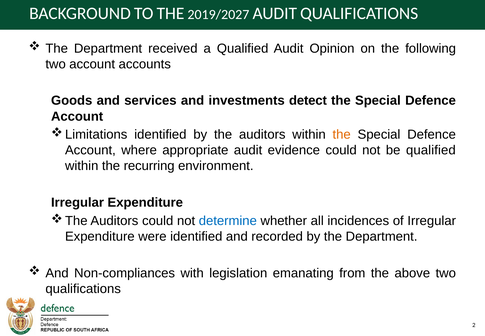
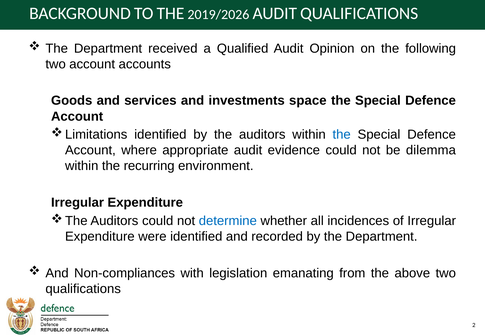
2019/2027: 2019/2027 -> 2019/2026
detect: detect -> space
the at (342, 135) colour: orange -> blue
be qualified: qualified -> dilemma
